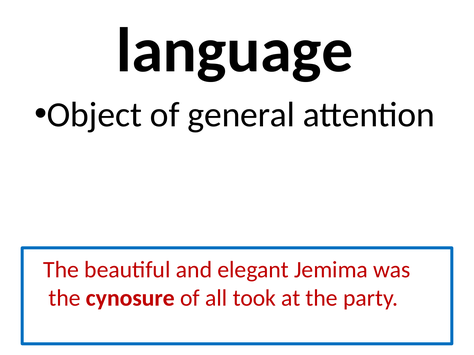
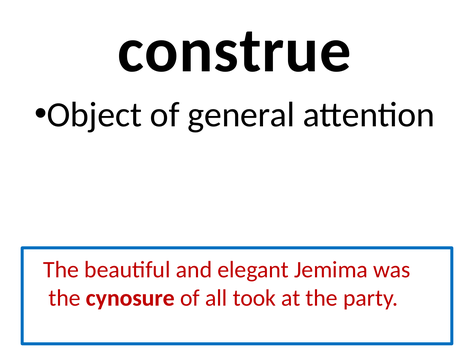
language: language -> construe
